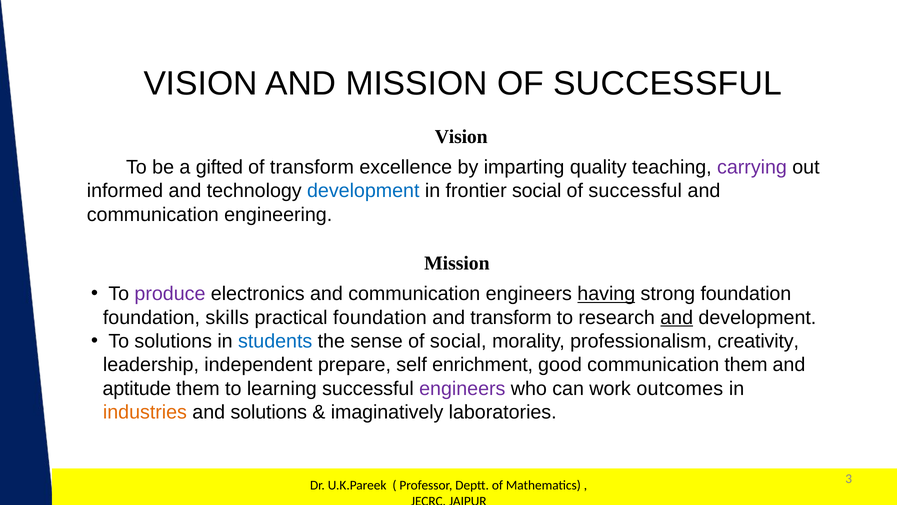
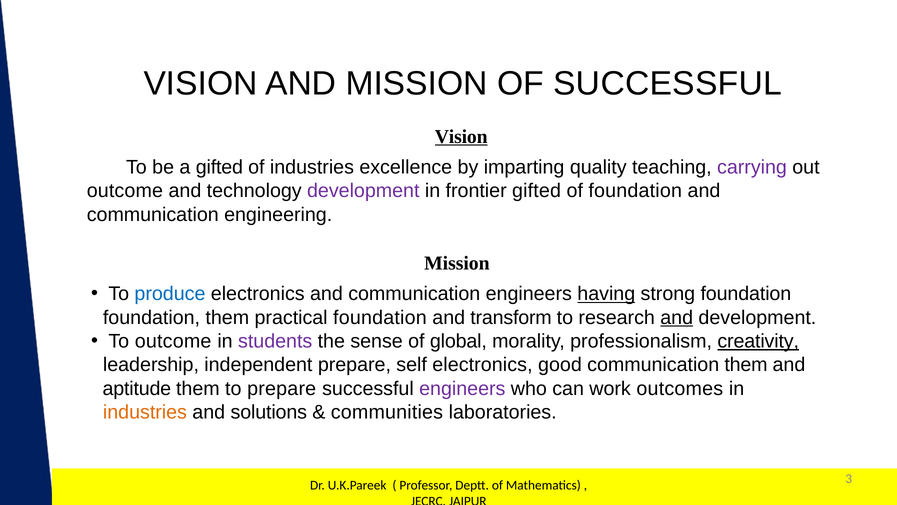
Vision at (461, 136) underline: none -> present
of transform: transform -> industries
informed at (125, 191): informed -> outcome
development at (363, 191) colour: blue -> purple
frontier social: social -> gifted
successful at (635, 191): successful -> foundation
produce colour: purple -> blue
foundation skills: skills -> them
To solutions: solutions -> outcome
students colour: blue -> purple
of social: social -> global
creativity underline: none -> present
self enrichment: enrichment -> electronics
to learning: learning -> prepare
imaginatively: imaginatively -> communities
